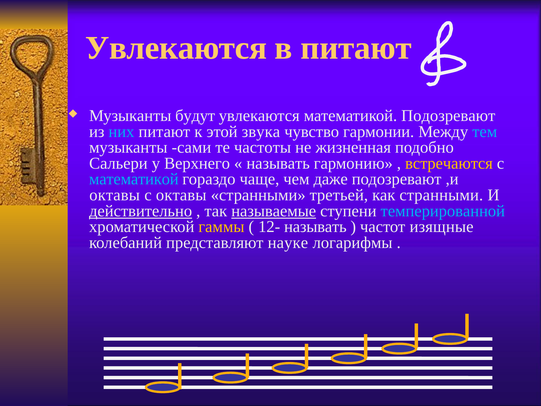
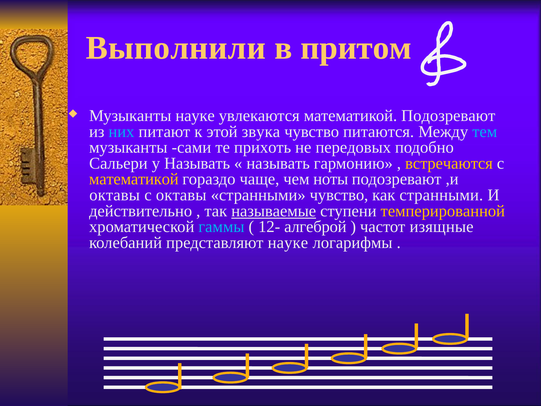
Увлекаются at (176, 48): Увлекаются -> Выполнили
в питают: питают -> притом
Музыканты будут: будут -> науке
гармонии: гармонии -> питаются
частоты: частоты -> прихоть
жизненная: жизненная -> передовых
у Верхнего: Верхнего -> Называть
математикой at (134, 179) colour: light blue -> yellow
даже: даже -> ноты
странными третьей: третьей -> чувство
действительно underline: present -> none
темперированной colour: light blue -> yellow
гаммы colour: yellow -> light blue
12- называть: называть -> алгеброй
